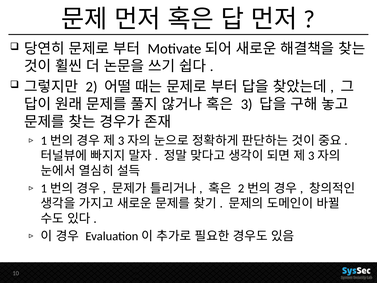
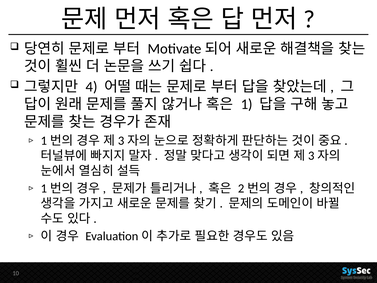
2: 2 -> 4
3: 3 -> 1
